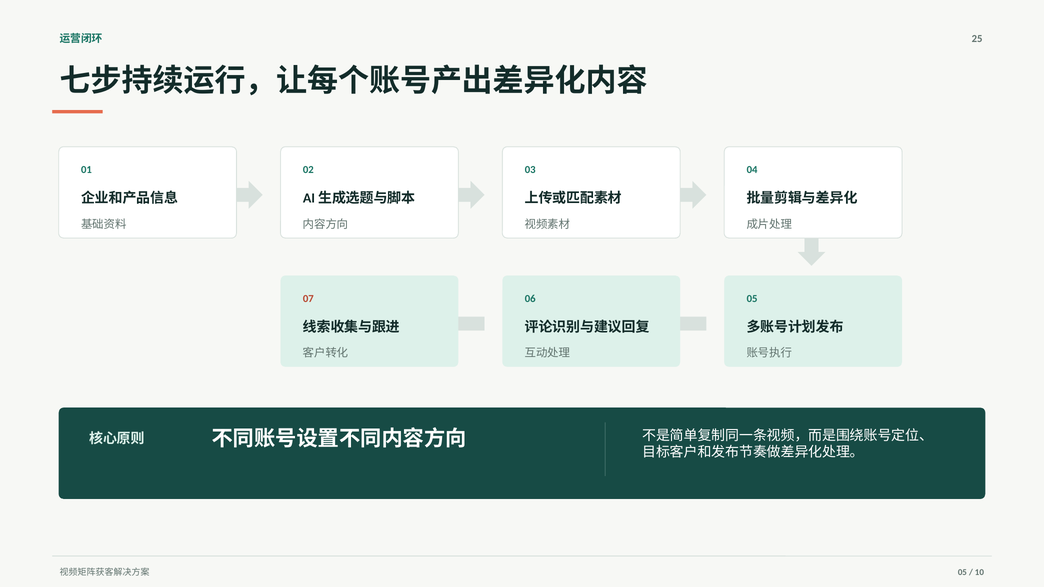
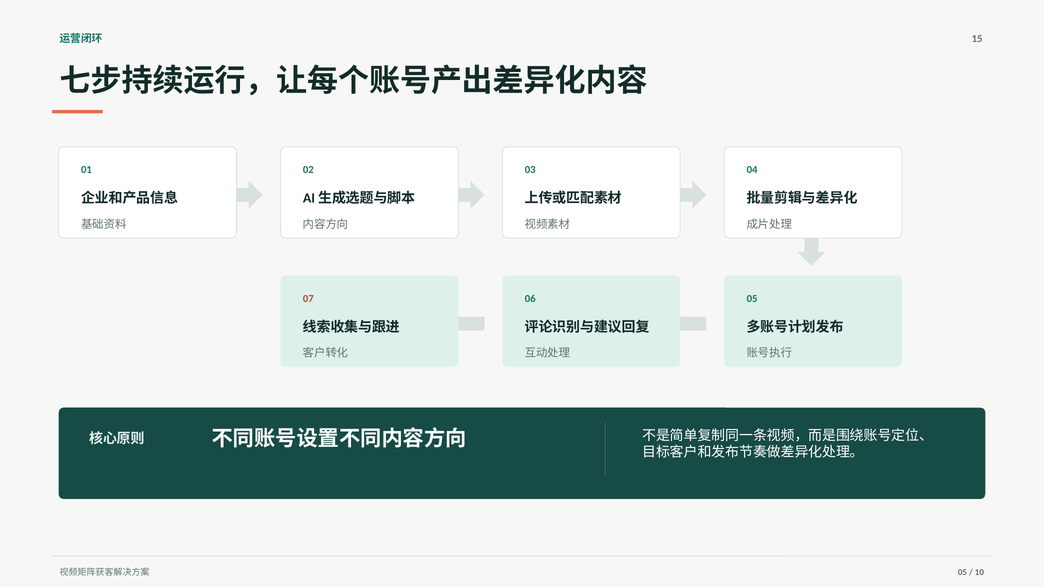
25: 25 -> 15
